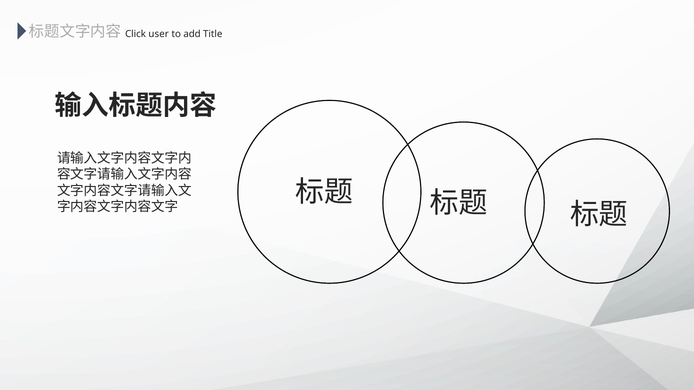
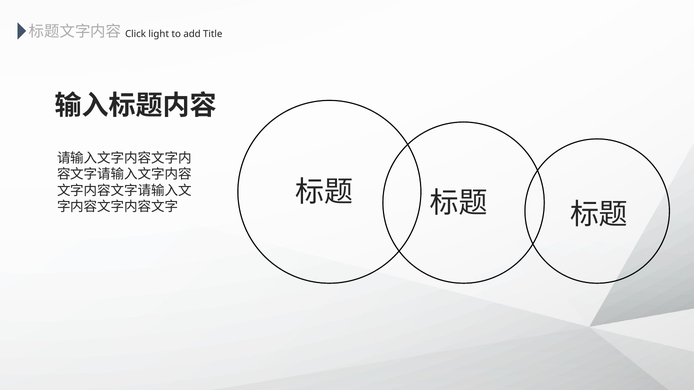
user: user -> light
